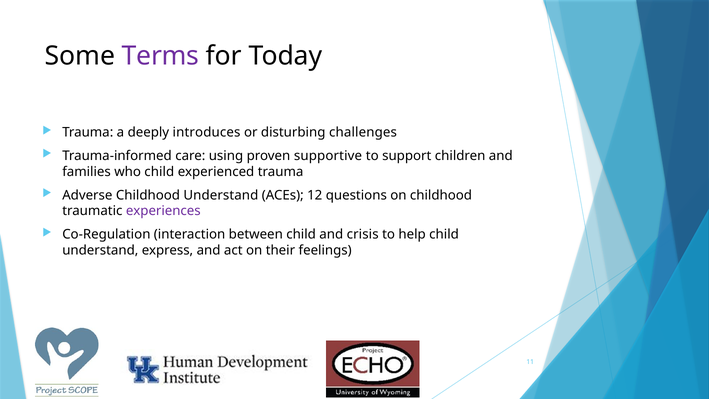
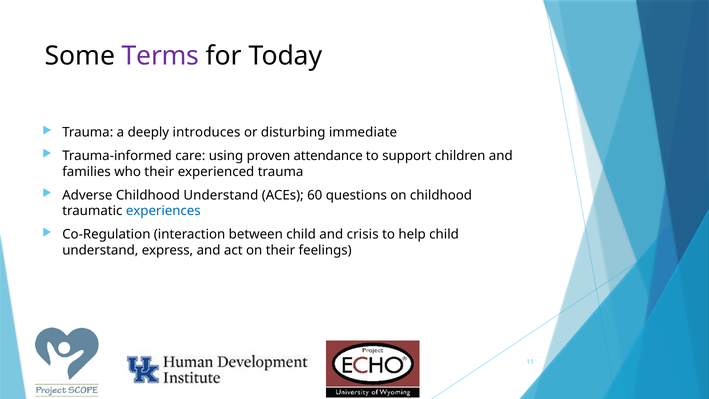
challenges: challenges -> immediate
supportive: supportive -> attendance
who child: child -> their
12: 12 -> 60
experiences colour: purple -> blue
